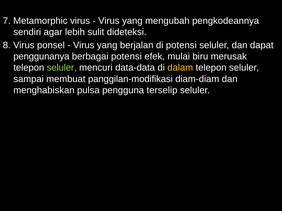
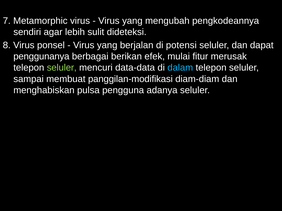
berbagai potensi: potensi -> berikan
biru: biru -> fitur
dalam colour: yellow -> light blue
terselip: terselip -> adanya
